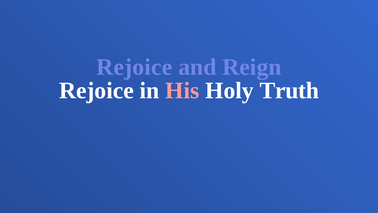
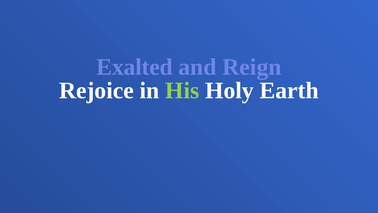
Rejoice at (134, 67): Rejoice -> Exalted
His colour: pink -> light green
Truth: Truth -> Earth
